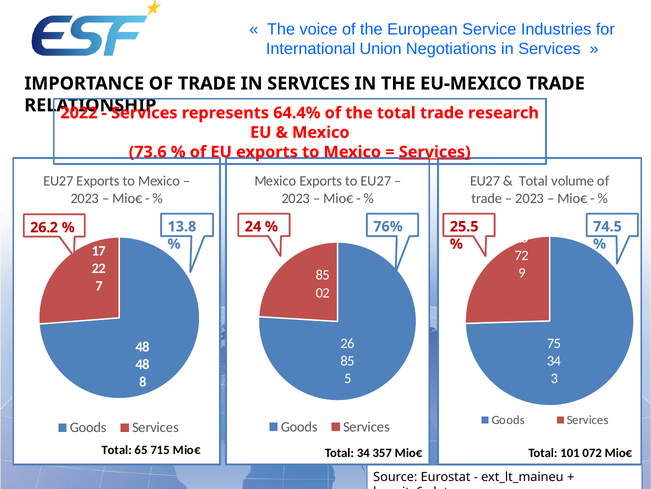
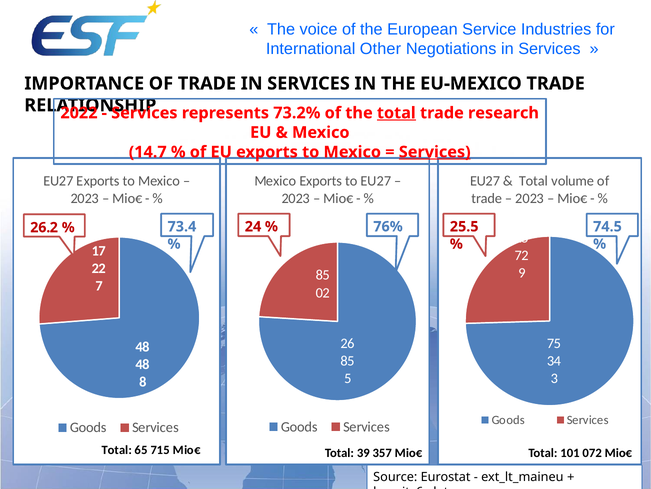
Union: Union -> Other
64.4%: 64.4% -> 73.2%
total at (396, 113) underline: none -> present
73.6: 73.6 -> 14.7
13.8: 13.8 -> 73.4
Total 34: 34 -> 39
